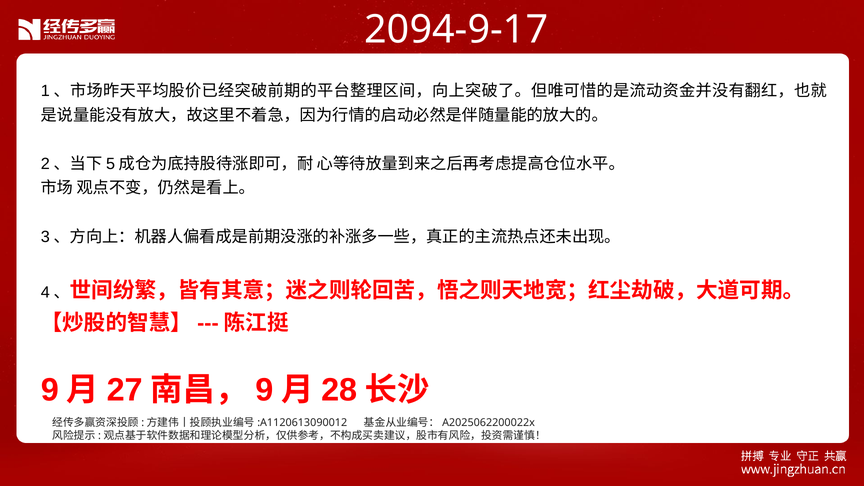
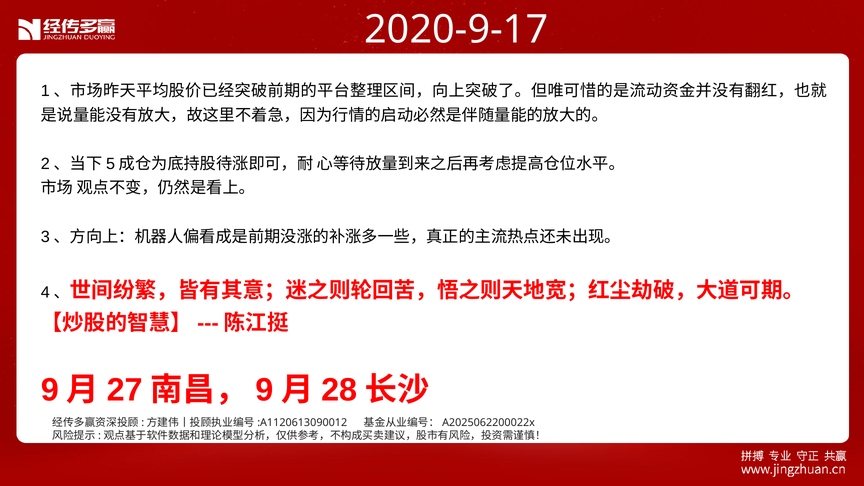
2094-9-17: 2094-9-17 -> 2020-9-17
